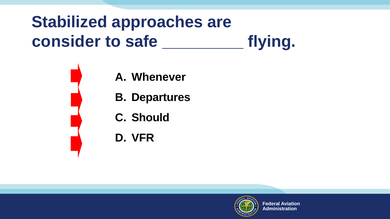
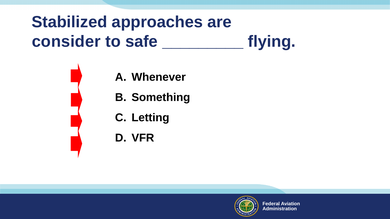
Departures: Departures -> Something
Should: Should -> Letting
